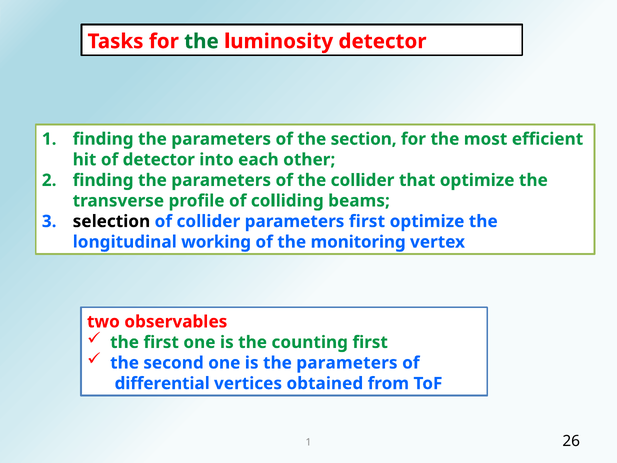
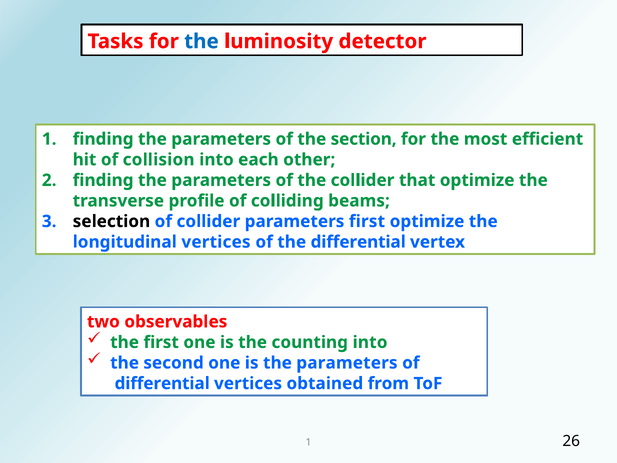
the at (201, 41) colour: green -> blue
of detector: detector -> collision
longitudinal working: working -> vertices
the monitoring: monitoring -> differential
counting first: first -> into
